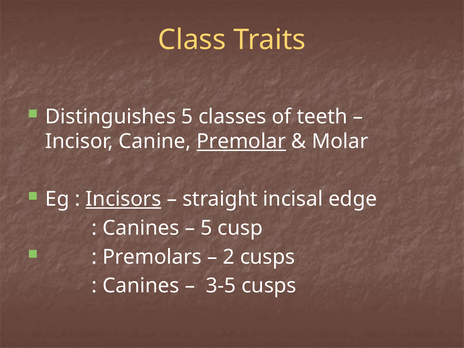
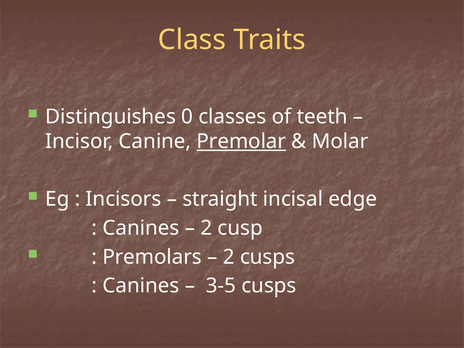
Distinguishes 5: 5 -> 0
Incisors underline: present -> none
5 at (206, 228): 5 -> 2
